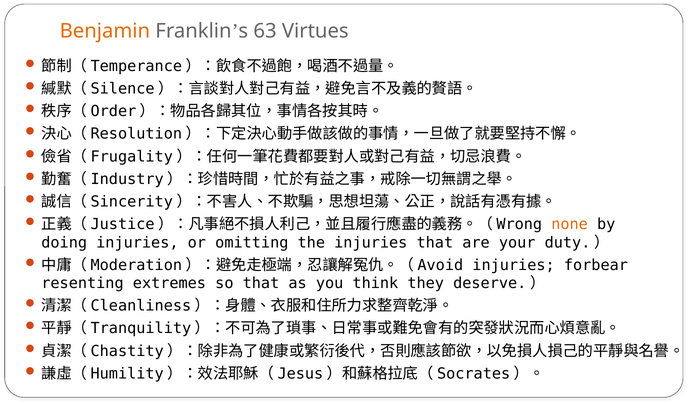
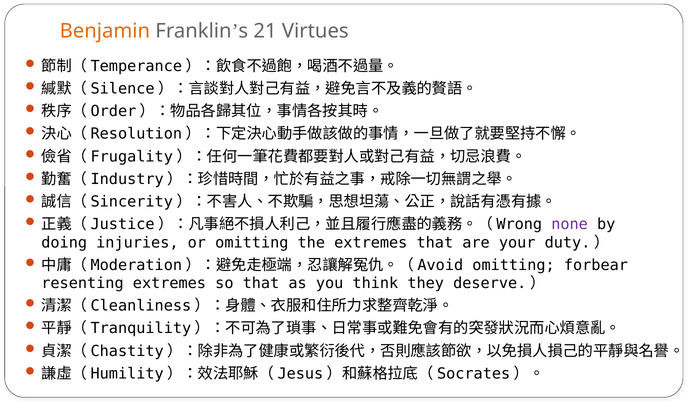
63: 63 -> 21
none colour: orange -> purple
the injuries: injuries -> extremes
injuries at (514, 265): injuries -> omitting
